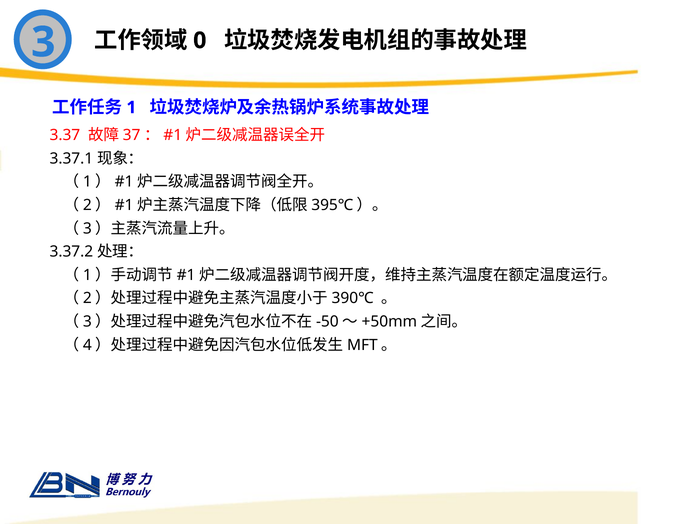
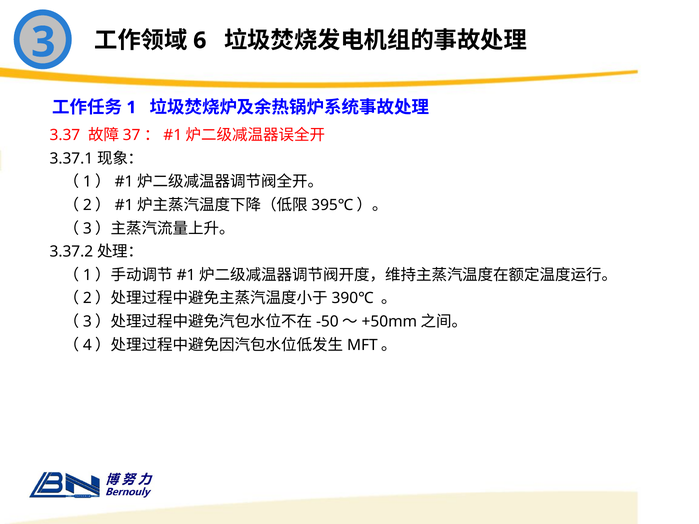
0: 0 -> 6
